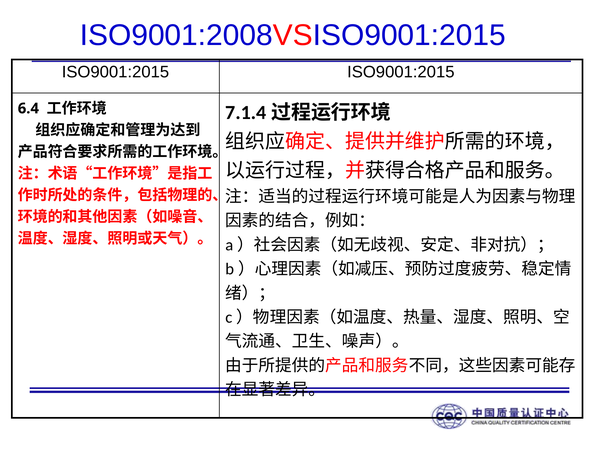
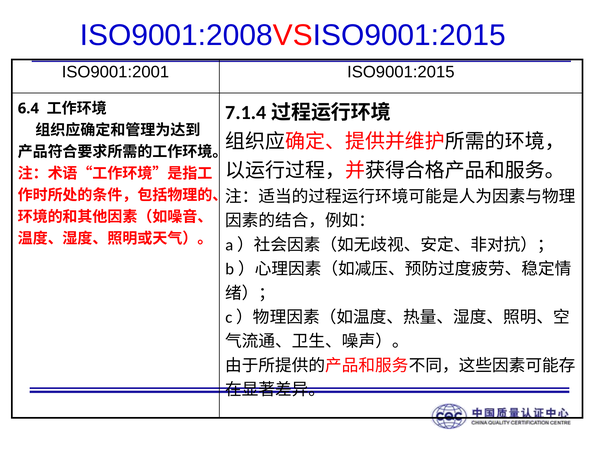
ISO9001:2015 at (115, 72): ISO9001:2015 -> ISO9001:2001
